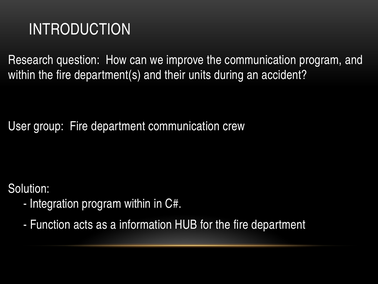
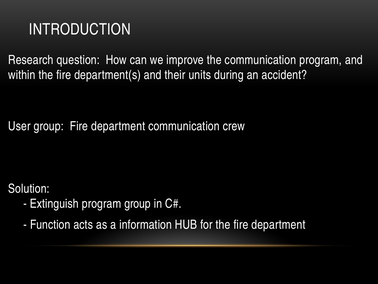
Integration: Integration -> Extinguish
program within: within -> group
